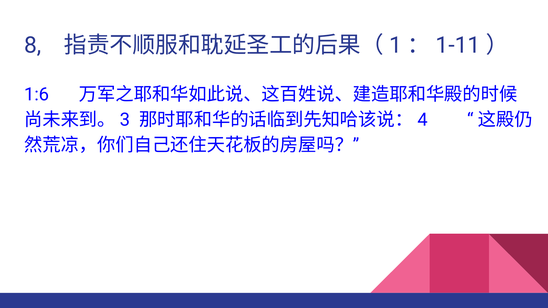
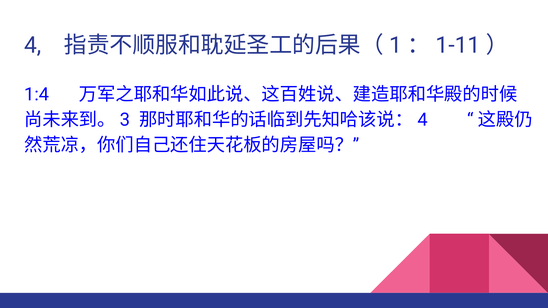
8: 8 -> 4
1:6: 1:6 -> 1:4
